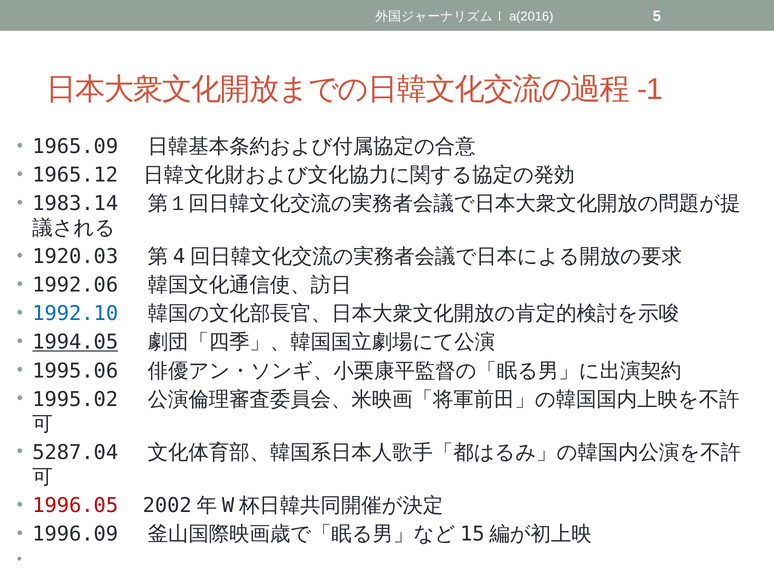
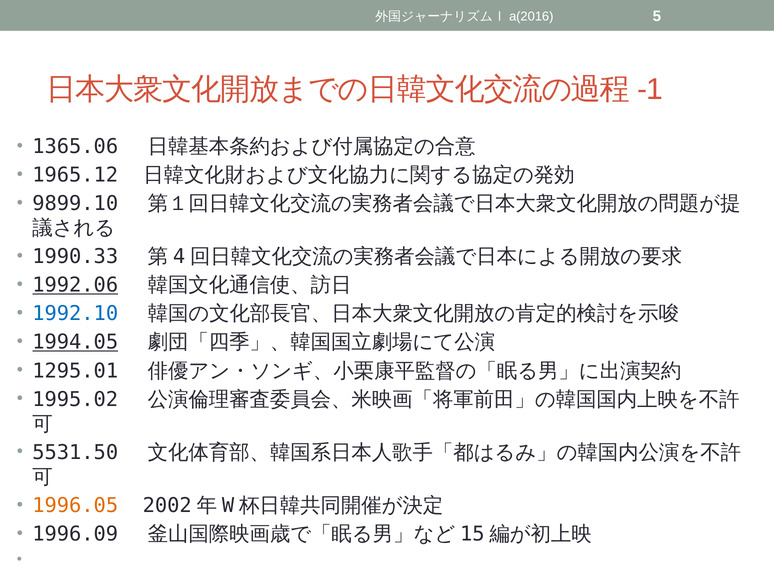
1965.09: 1965.09 -> 1365.06
1983.14: 1983.14 -> 9899.10
1920.03: 1920.03 -> 1990.33
1992.06 underline: none -> present
1995.06: 1995.06 -> 1295.01
5287.04: 5287.04 -> 5531.50
1996.05 colour: red -> orange
